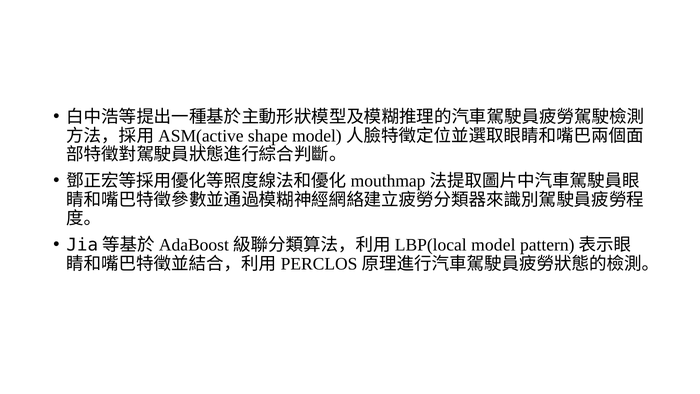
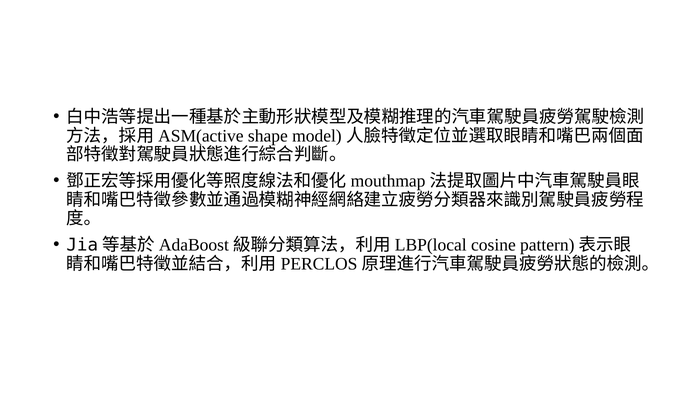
model: model -> cosine
